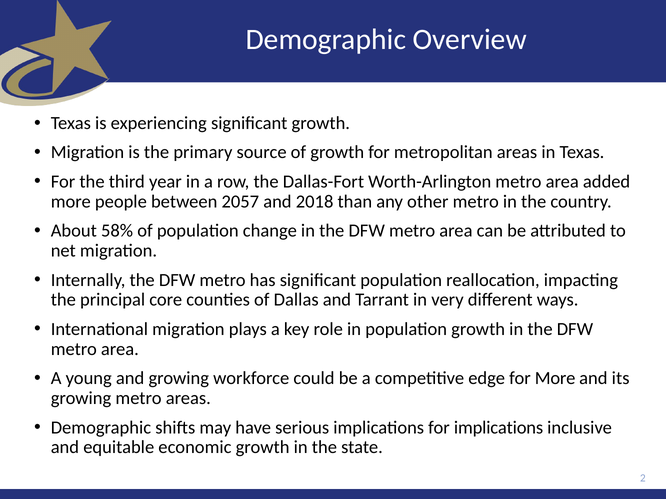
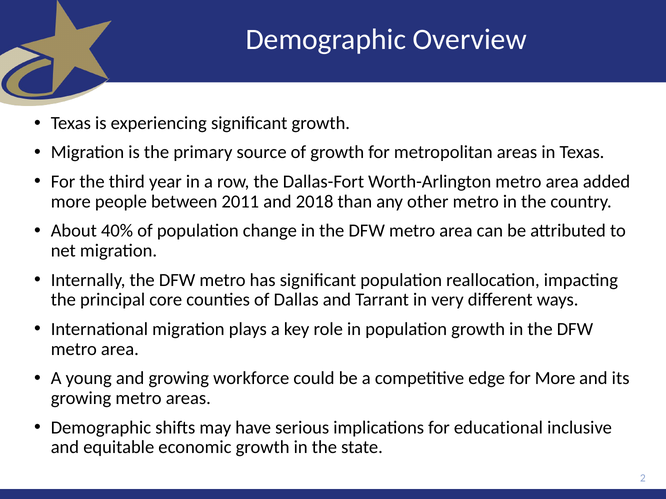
2057: 2057 -> 2011
58%: 58% -> 40%
for implications: implications -> educational
